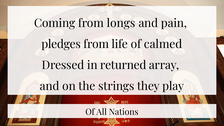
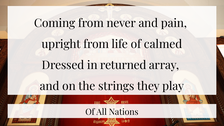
longs: longs -> never
pledges: pledges -> upright
